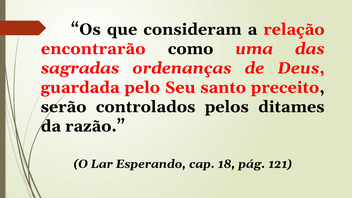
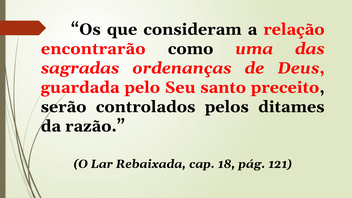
Esperando: Esperando -> Rebaixada
